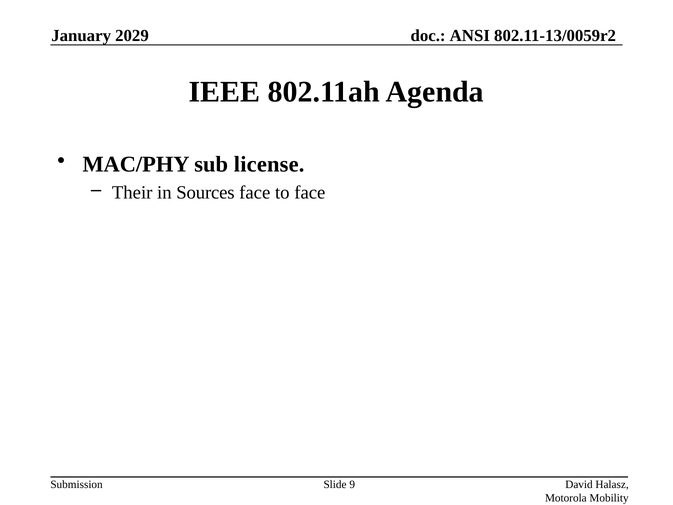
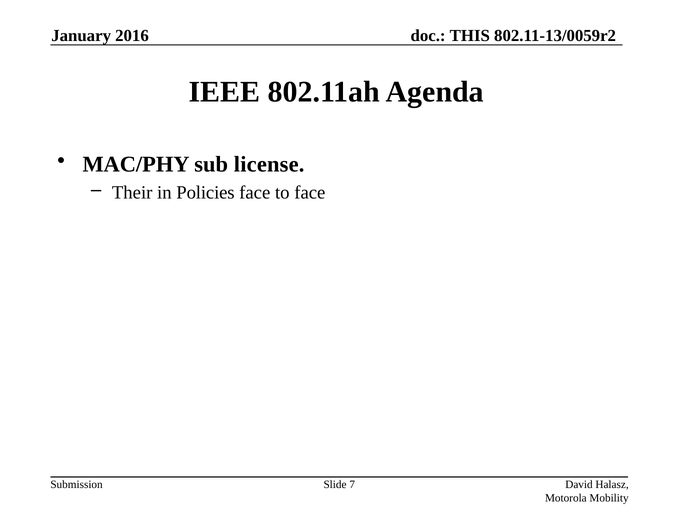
2029: 2029 -> 2016
ANSI: ANSI -> THIS
Sources: Sources -> Policies
9: 9 -> 7
